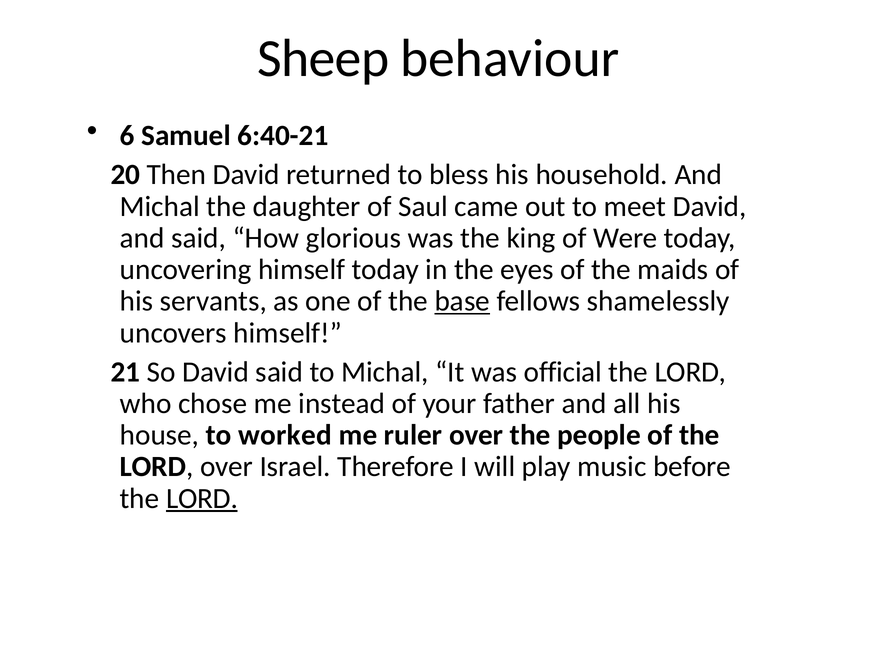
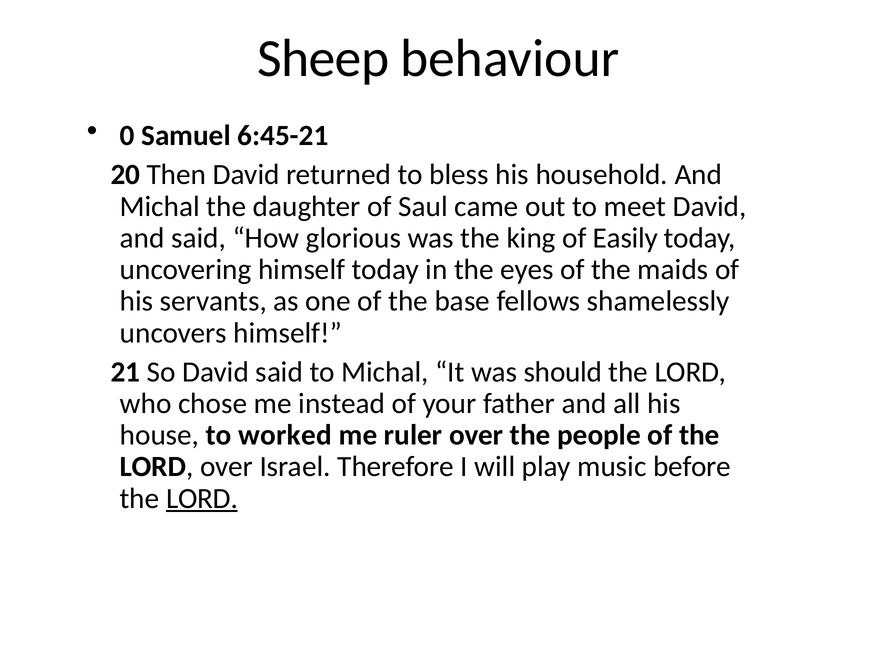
6: 6 -> 0
6:40-21: 6:40-21 -> 6:45-21
Were: Were -> Easily
base underline: present -> none
official: official -> should
